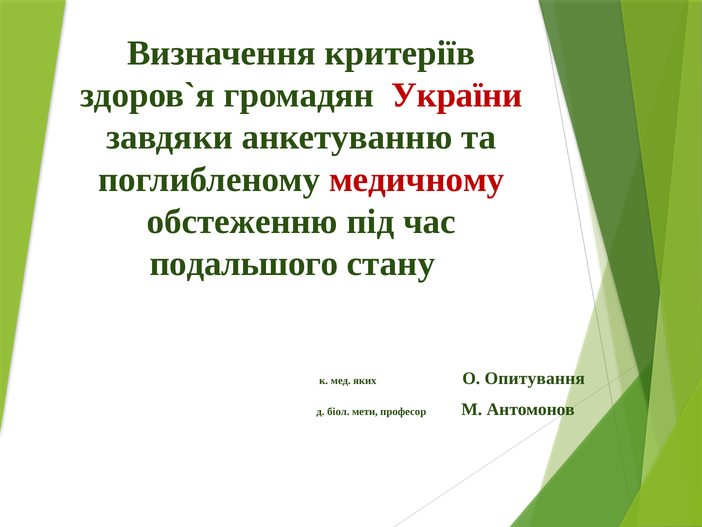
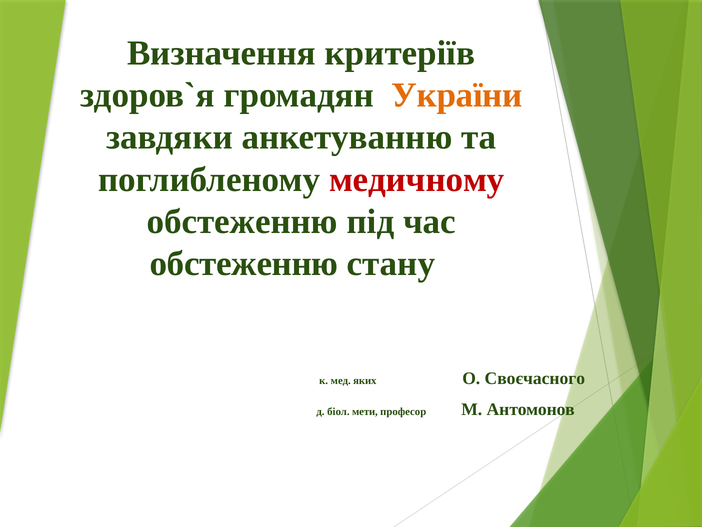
України colour: red -> orange
подальшого at (244, 264): подальшого -> обстеженню
Опитування: Опитування -> Своєчасного
